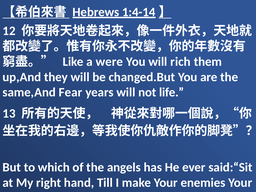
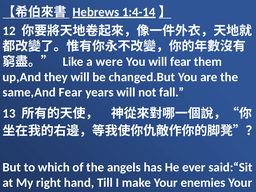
will rich: rich -> fear
life: life -> fall
